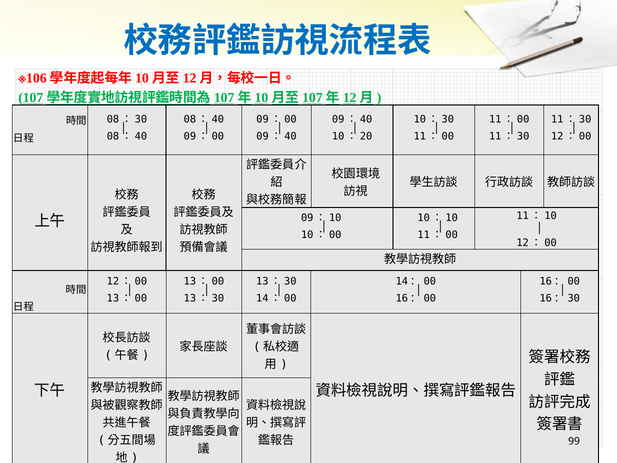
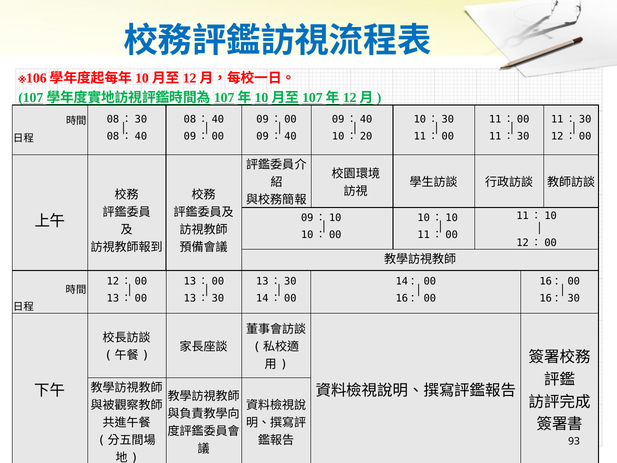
99: 99 -> 93
